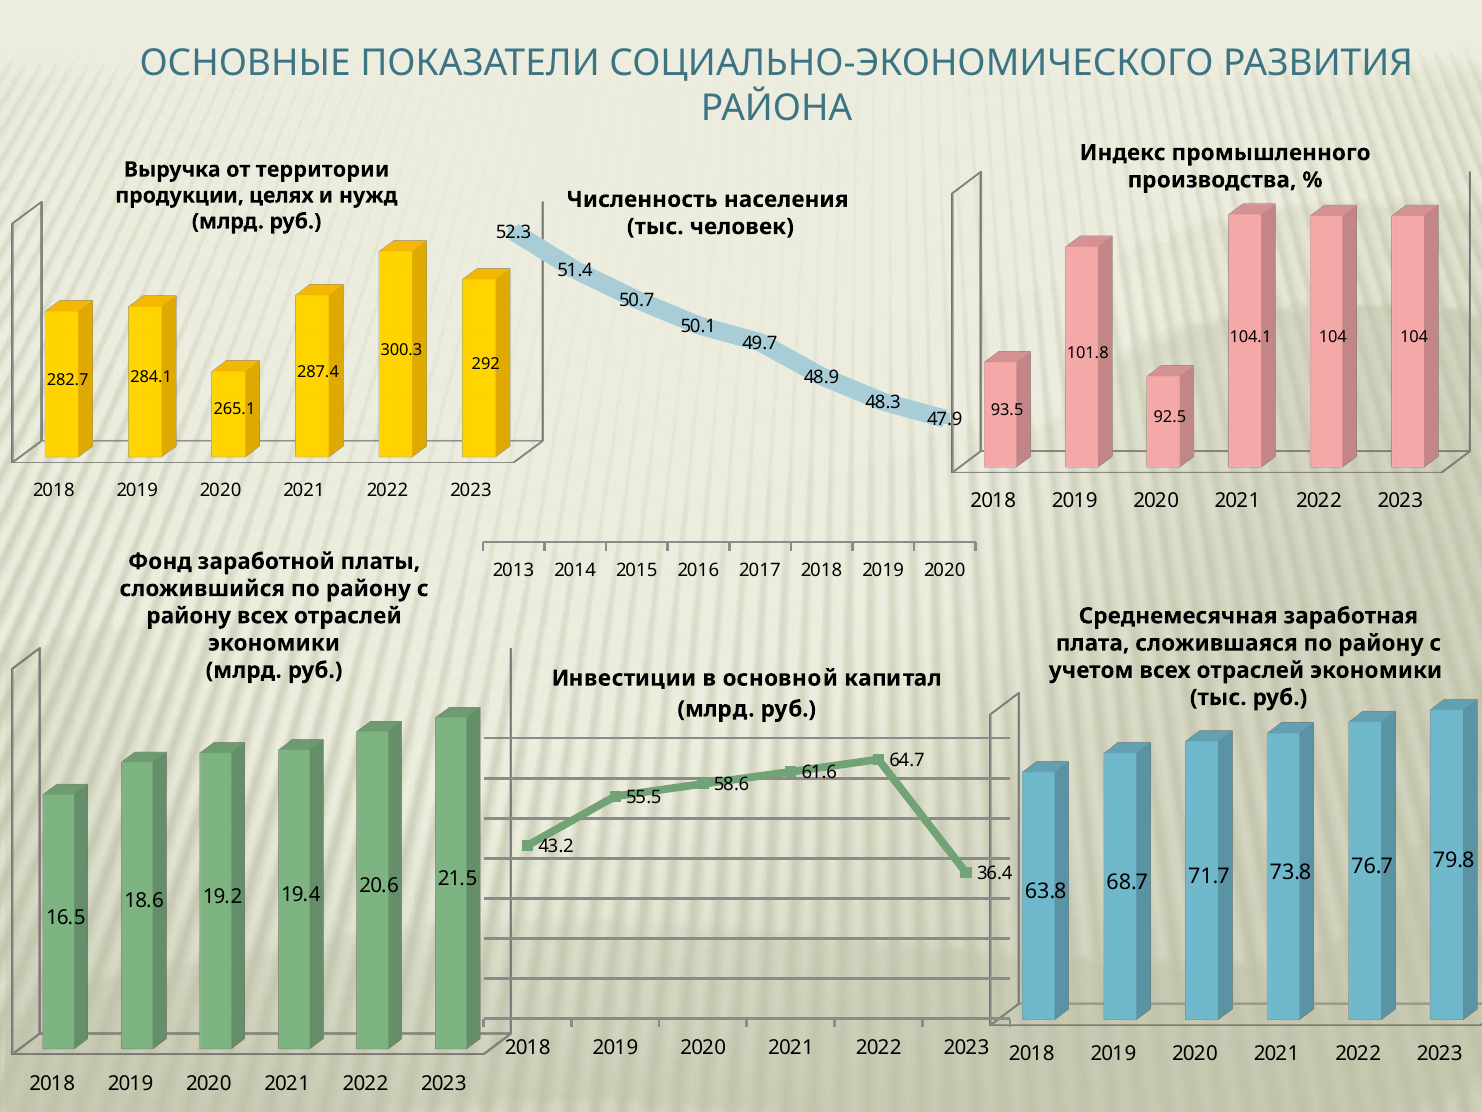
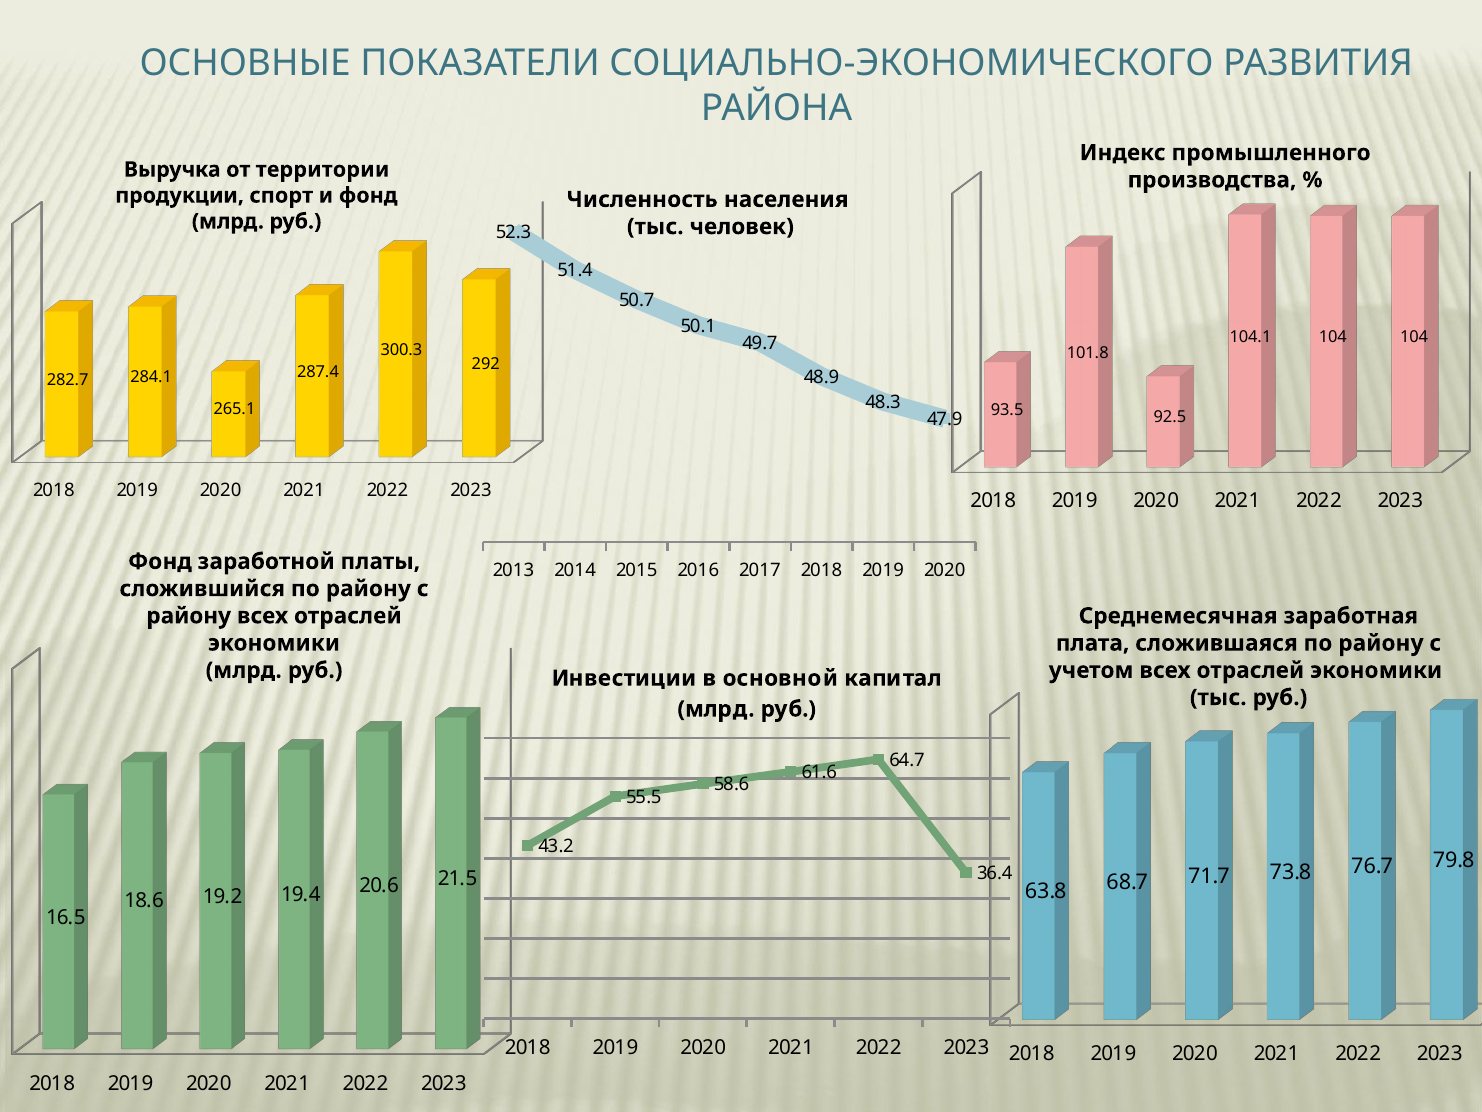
целях: целях -> спорт
и нужд: нужд -> фонд
